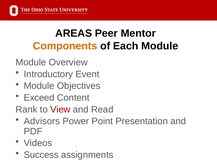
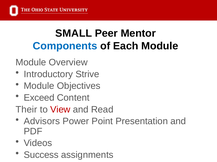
AREAS: AREAS -> SMALL
Components colour: orange -> blue
Event: Event -> Strive
Rank: Rank -> Their
